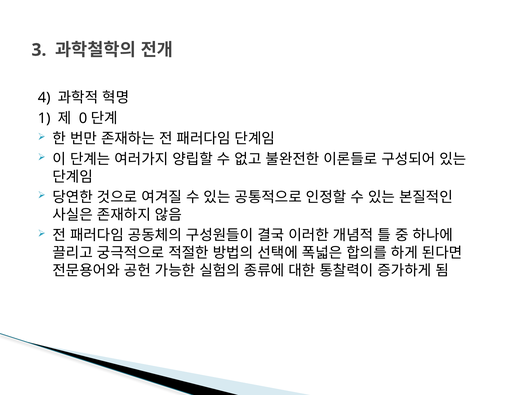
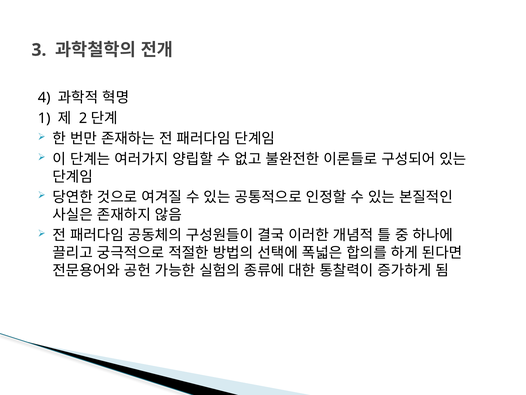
0: 0 -> 2
